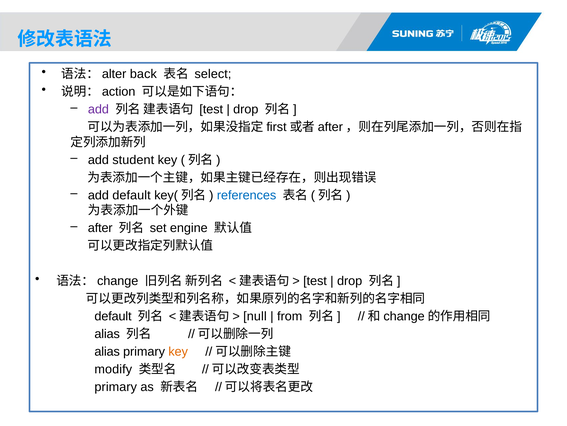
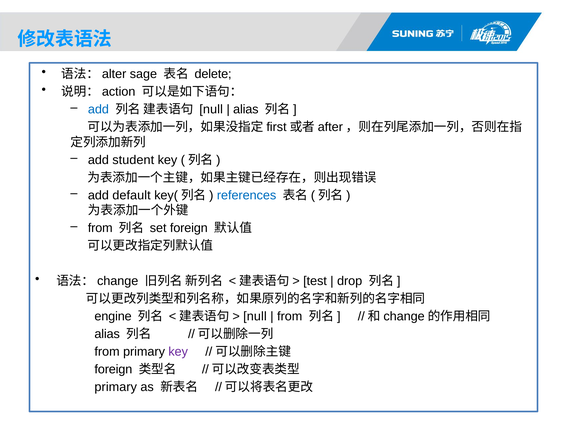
back: back -> sage
select: select -> delete
add at (98, 109) colour: purple -> blue
test at (211, 109): test -> null
drop at (246, 109): drop -> alias
after at (100, 228): after -> from
set engine: engine -> foreign
default at (113, 316): default -> engine
alias at (107, 351): alias -> from
key at (178, 351) colour: orange -> purple
modify at (113, 369): modify -> foreign
